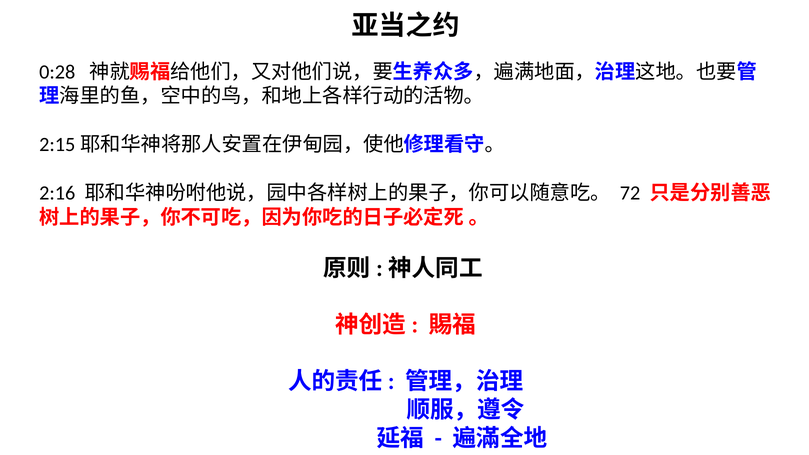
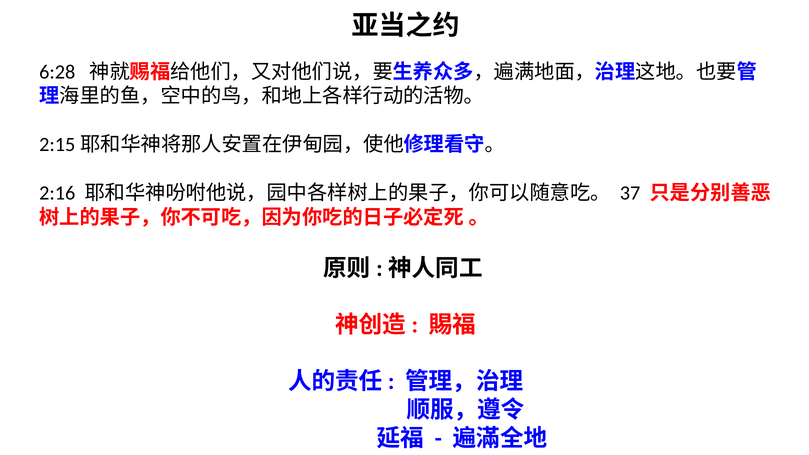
0:28: 0:28 -> 6:28
72: 72 -> 37
